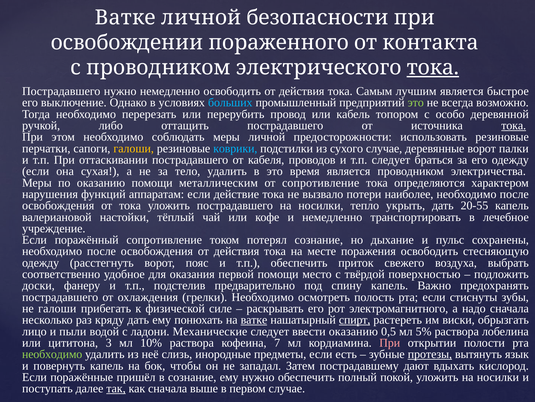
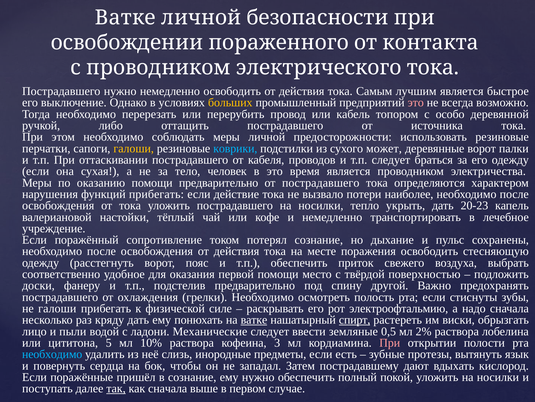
тока at (433, 68) underline: present -> none
больших colour: light blue -> yellow
это at (416, 103) colour: light green -> pink
тока at (514, 125) underline: present -> none
сухого случае: случае -> может
тело удалить: удалить -> человек
помощи металлическим: металлическим -> предварительно
от сопротивление: сопротивление -> пострадавшего
функций аппаратам: аппаратам -> прибегать
20-55: 20-55 -> 20-23
спину капель: капель -> другой
электромагнитного: электромагнитного -> электроофтальмию
ввести оказанию: оказанию -> земляные
5%: 5% -> 2%
3: 3 -> 5
7: 7 -> 3
необходимо at (52, 354) colour: light green -> light blue
протезы underline: present -> none
повернуть капель: капель -> сердца
